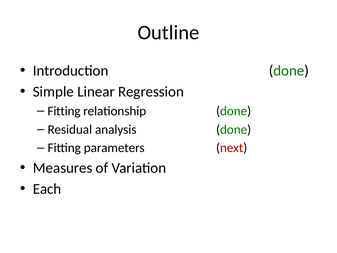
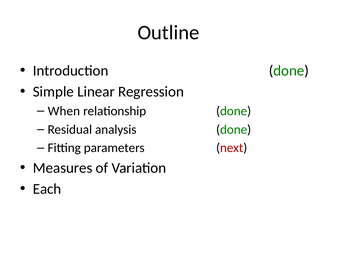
Fitting at (64, 111): Fitting -> When
